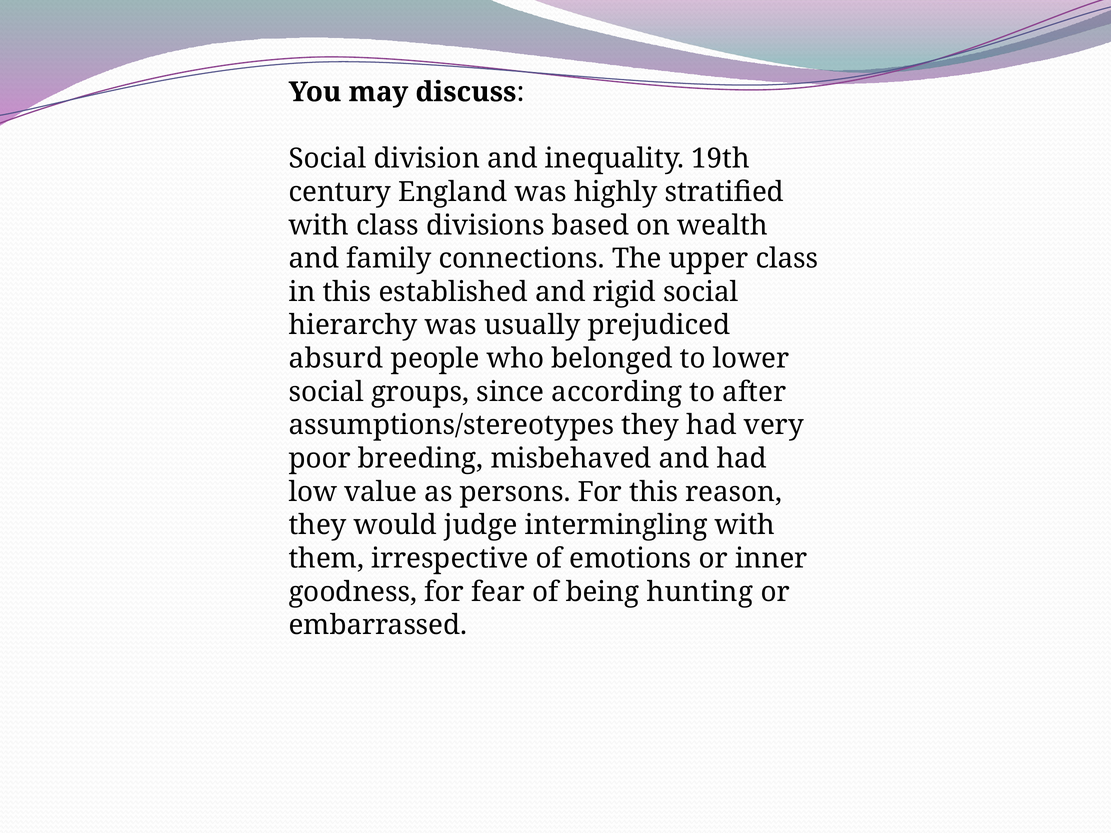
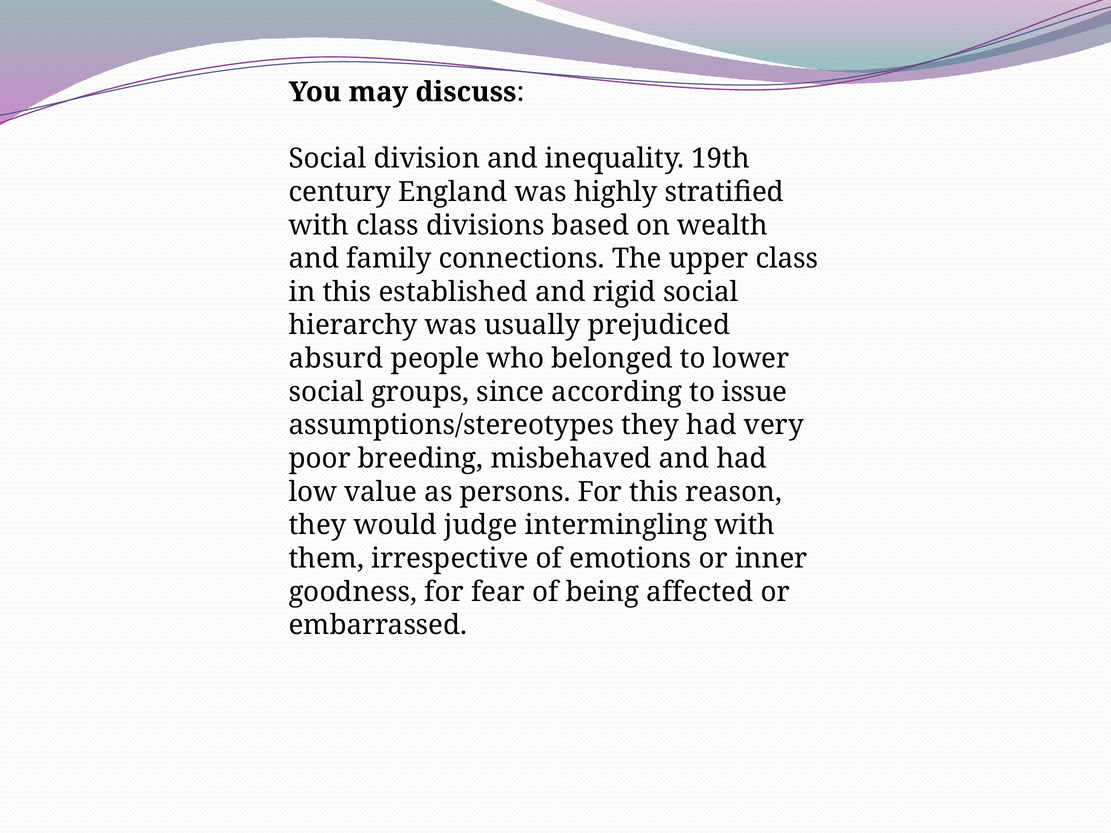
after: after -> issue
hunting: hunting -> affected
